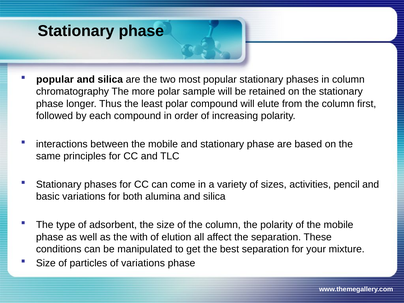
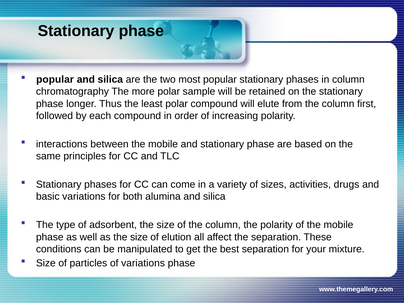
pencil: pencil -> drugs
as the with: with -> size
